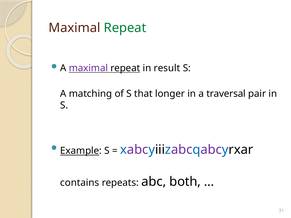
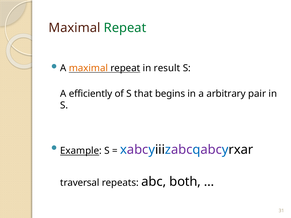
maximal at (88, 68) colour: purple -> orange
matching: matching -> efficiently
longer: longer -> begins
traversal: traversal -> arbitrary
contains: contains -> traversal
